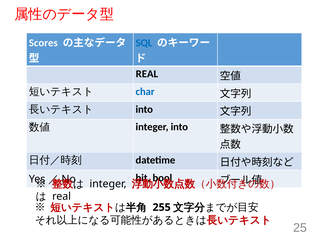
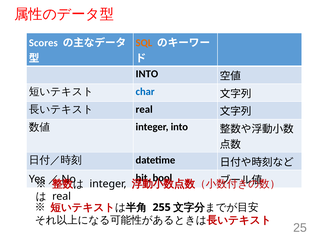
SQL colour: blue -> orange
REAL at (147, 74): REAL -> INTO
into at (144, 109): into -> real
